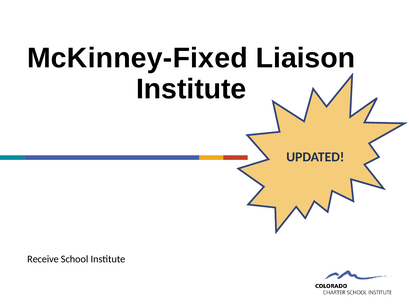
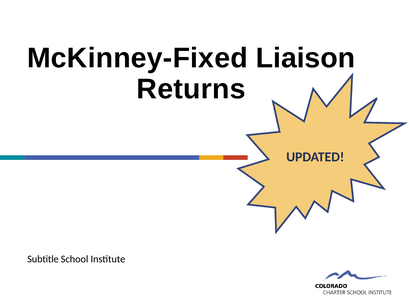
Institute at (191, 89): Institute -> Returns
Receive: Receive -> Subtitle
